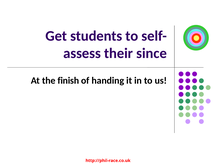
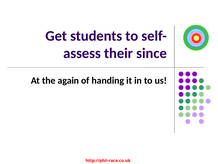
finish: finish -> again
